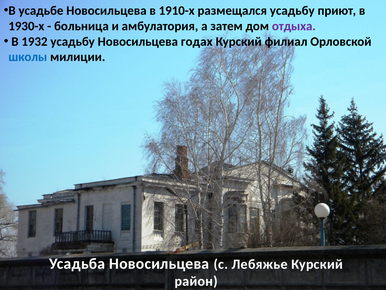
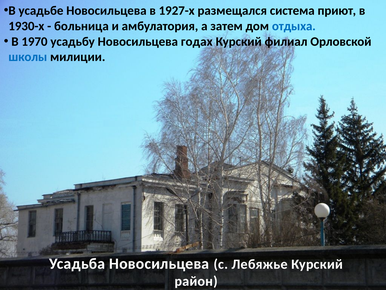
1910-х: 1910-х -> 1927-х
размещался усадьбу: усадьбу -> система
отдыха colour: purple -> blue
1932: 1932 -> 1970
